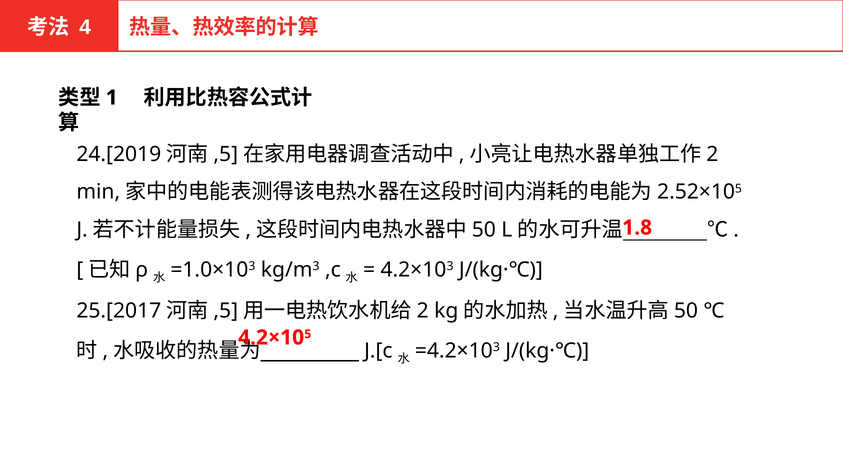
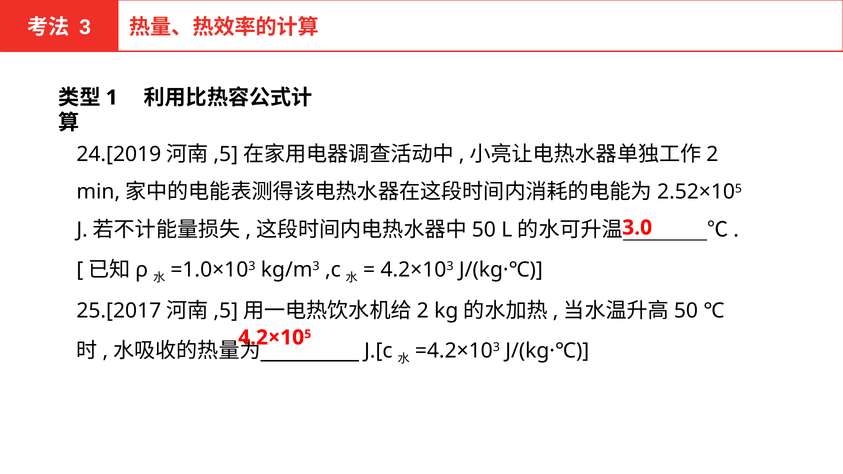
4: 4 -> 3
1.8: 1.8 -> 3.0
